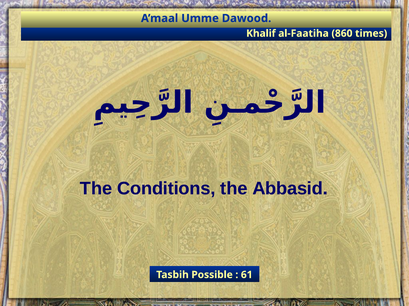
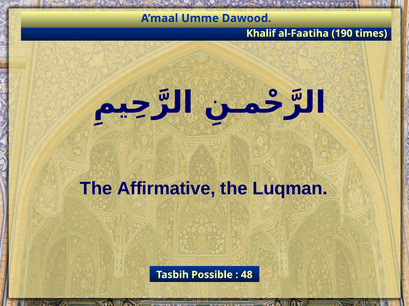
860: 860 -> 190
Conditions: Conditions -> Affirmative
Abbasid: Abbasid -> Luqman
61: 61 -> 48
